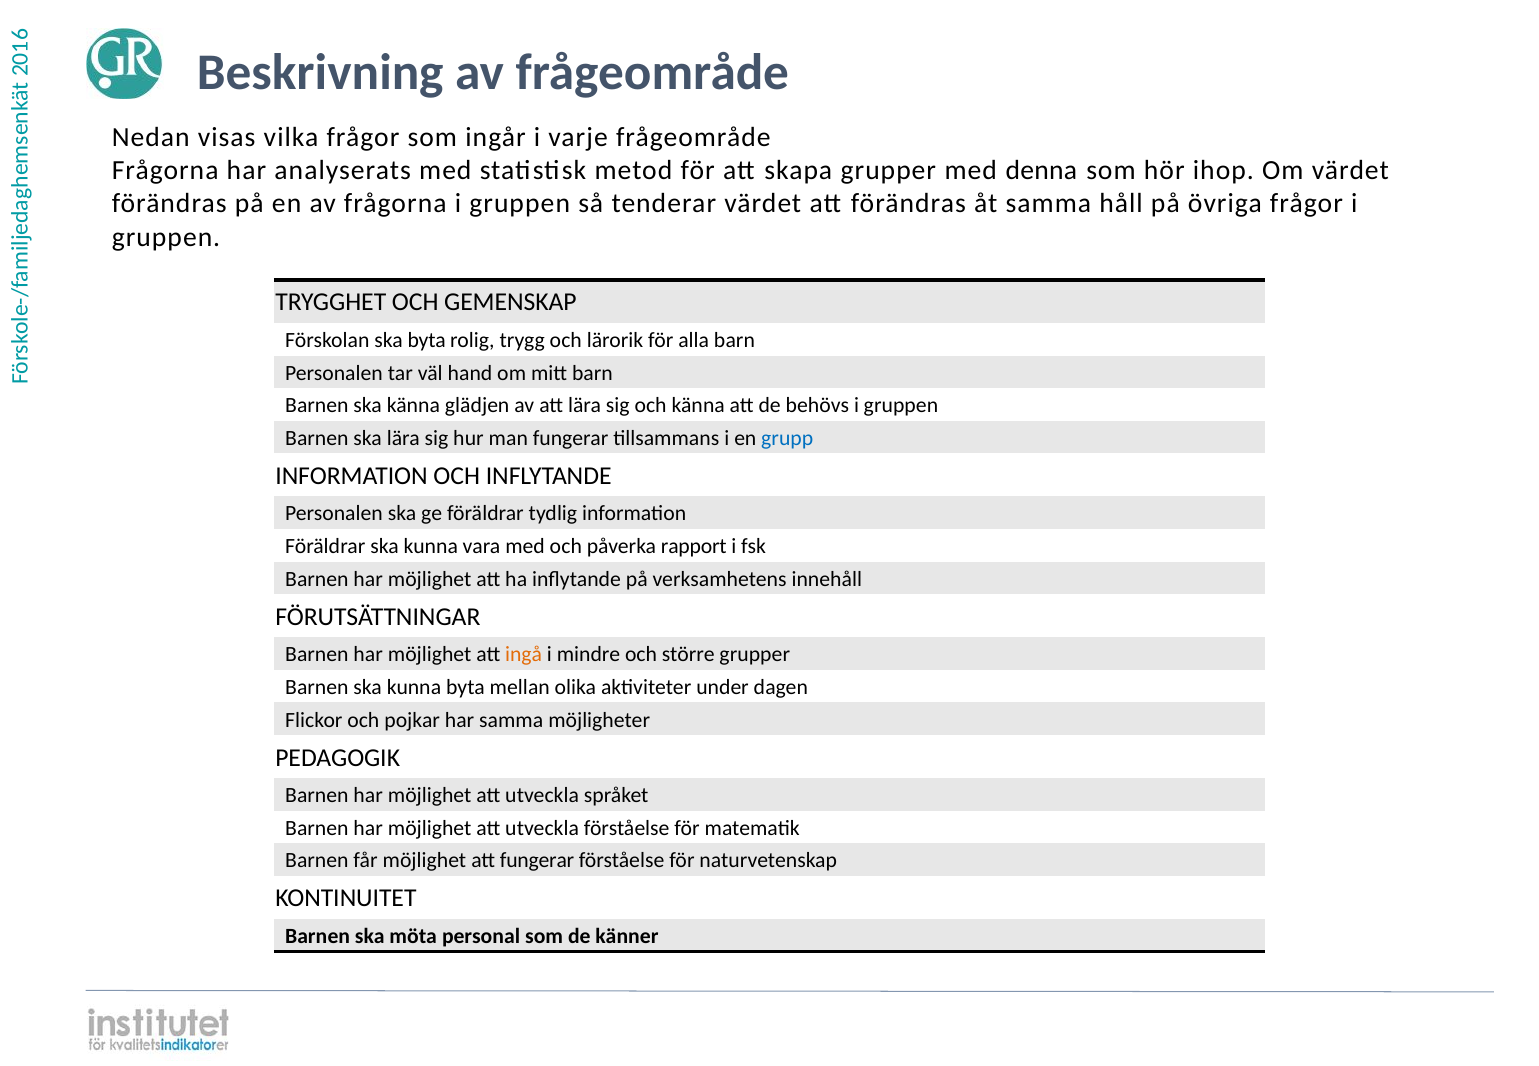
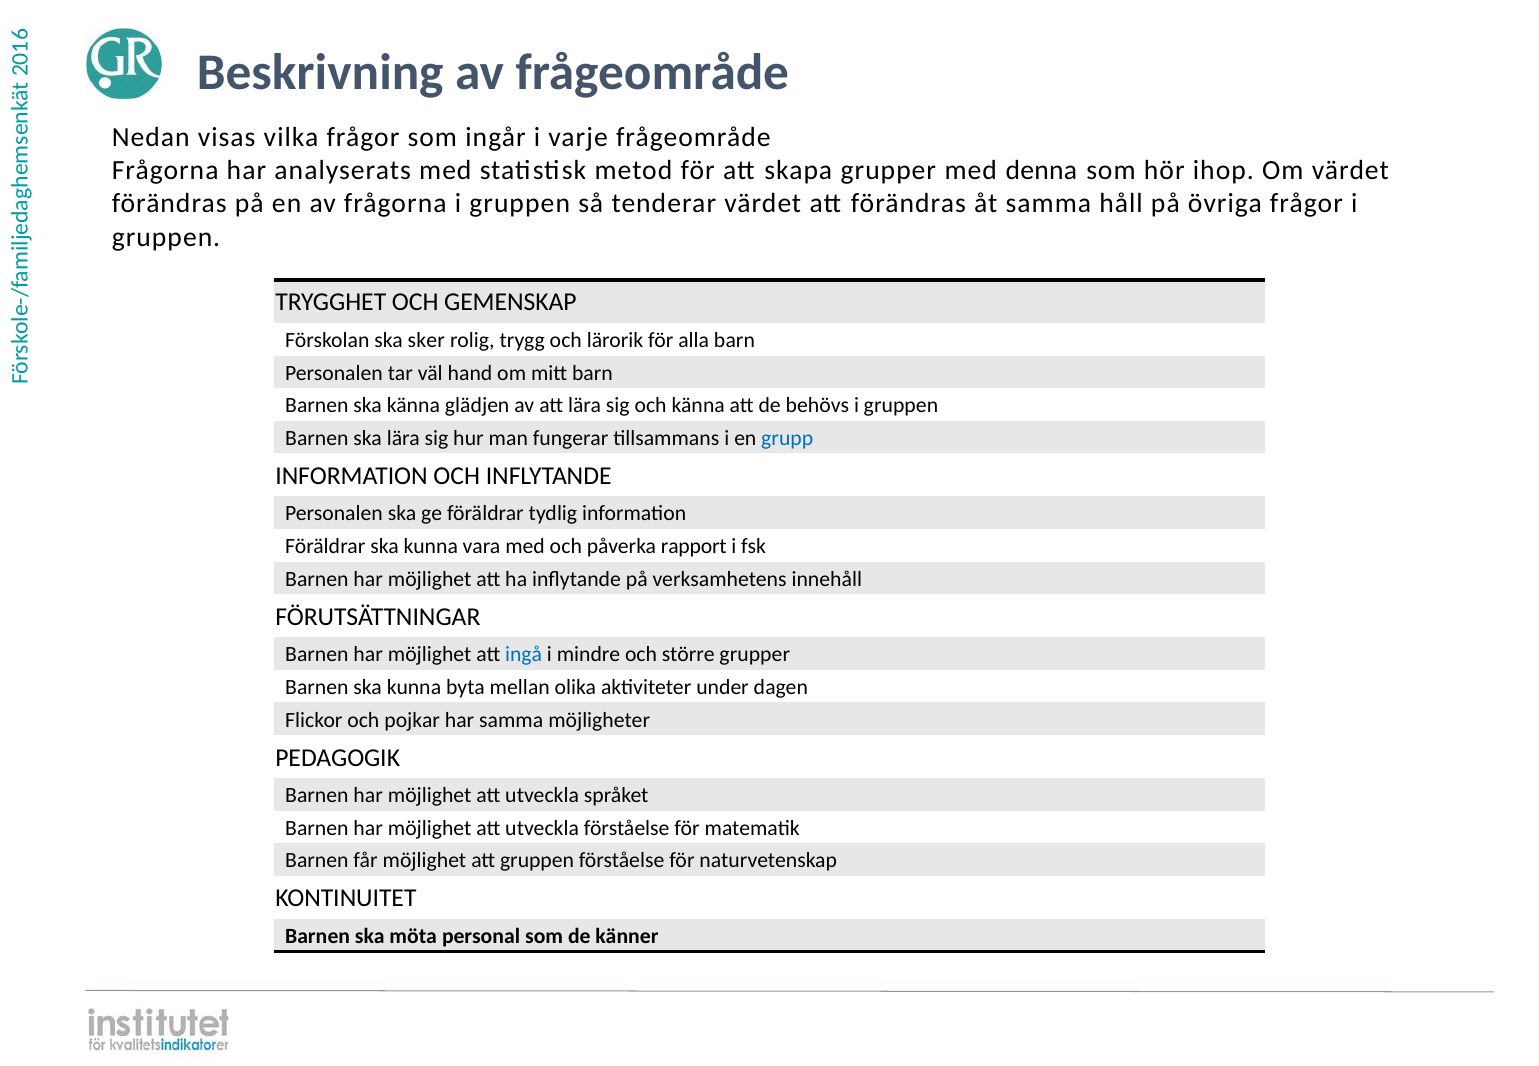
ska byta: byta -> sker
ingå colour: orange -> blue
att fungerar: fungerar -> gruppen
